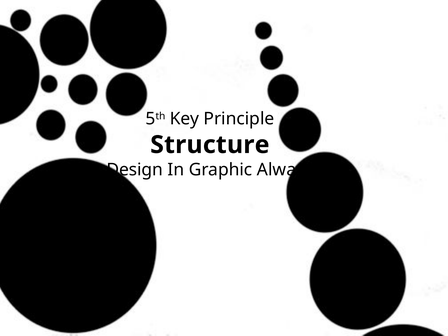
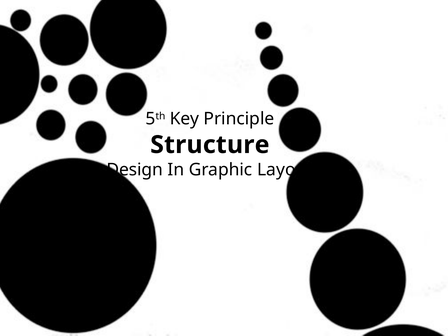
Always: Always -> Layout
